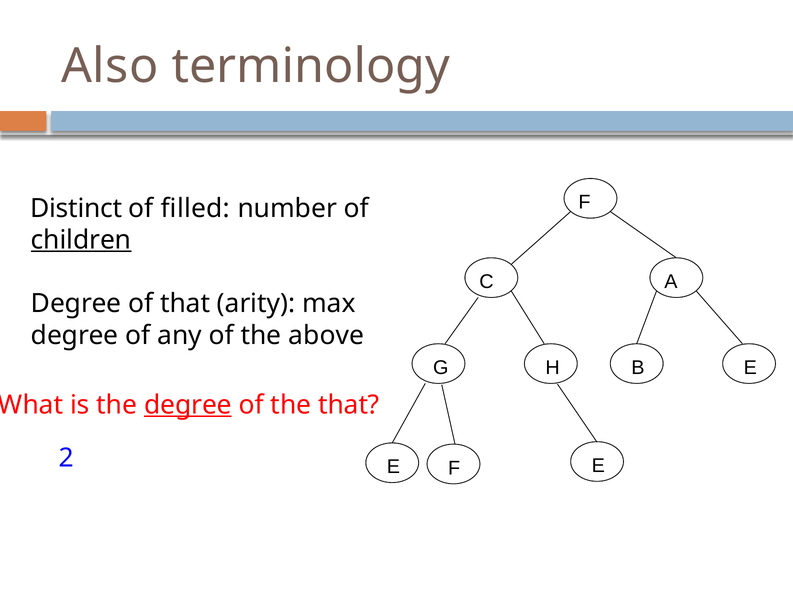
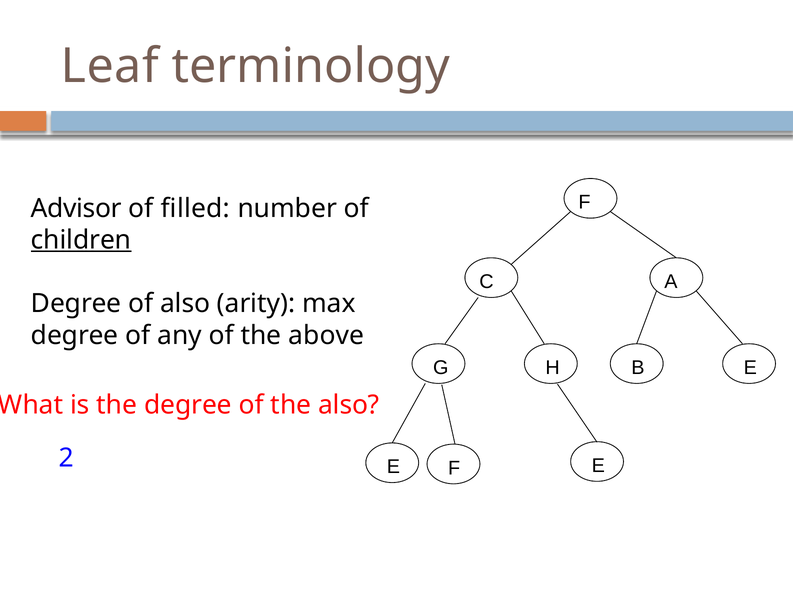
Also: Also -> Leaf
Distinct: Distinct -> Advisor
of that: that -> also
degree at (188, 405) underline: present -> none
the that: that -> also
